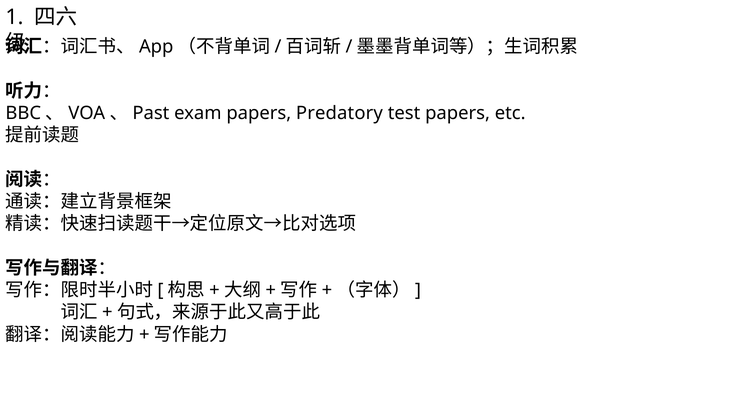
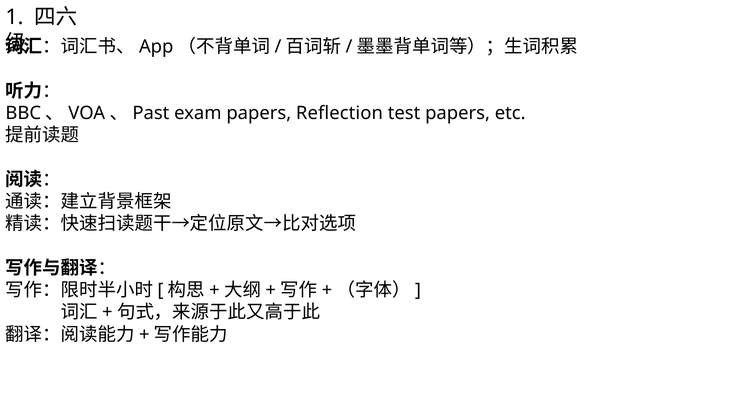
Predatory: Predatory -> Reflection
